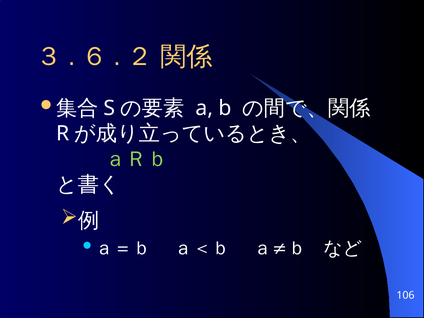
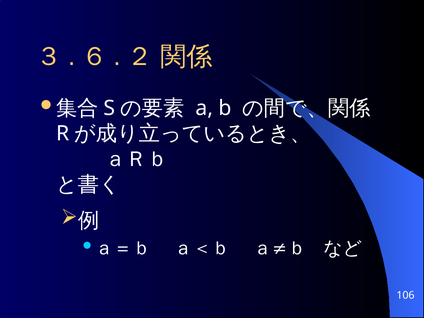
ａＲｂ colour: light green -> white
